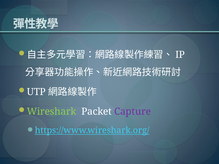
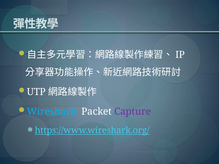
Wireshark colour: light green -> light blue
